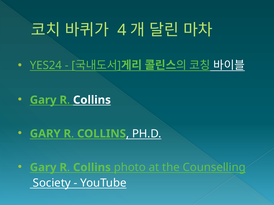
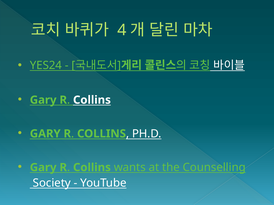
photo: photo -> wants
